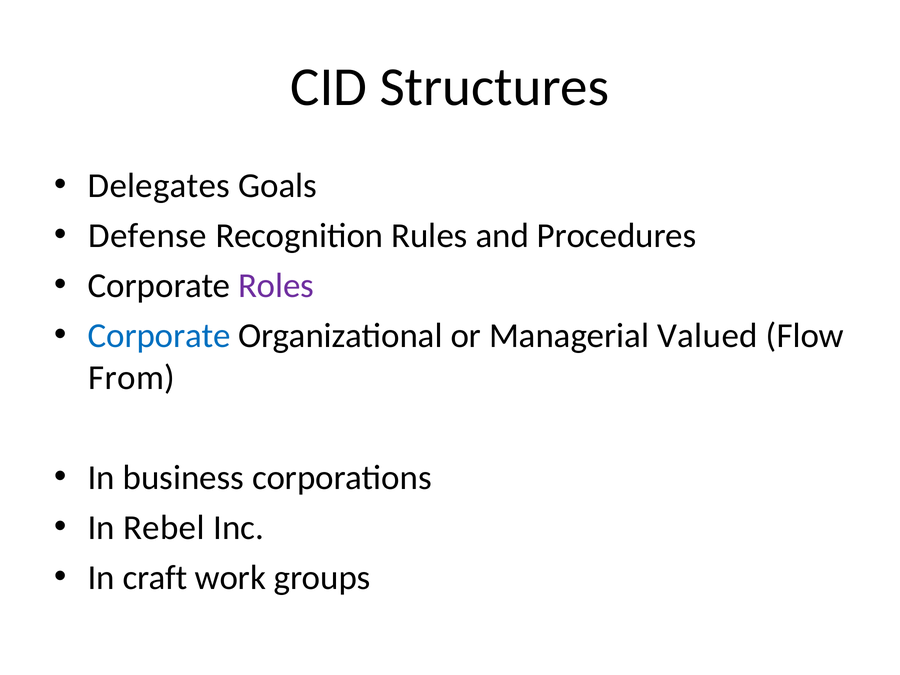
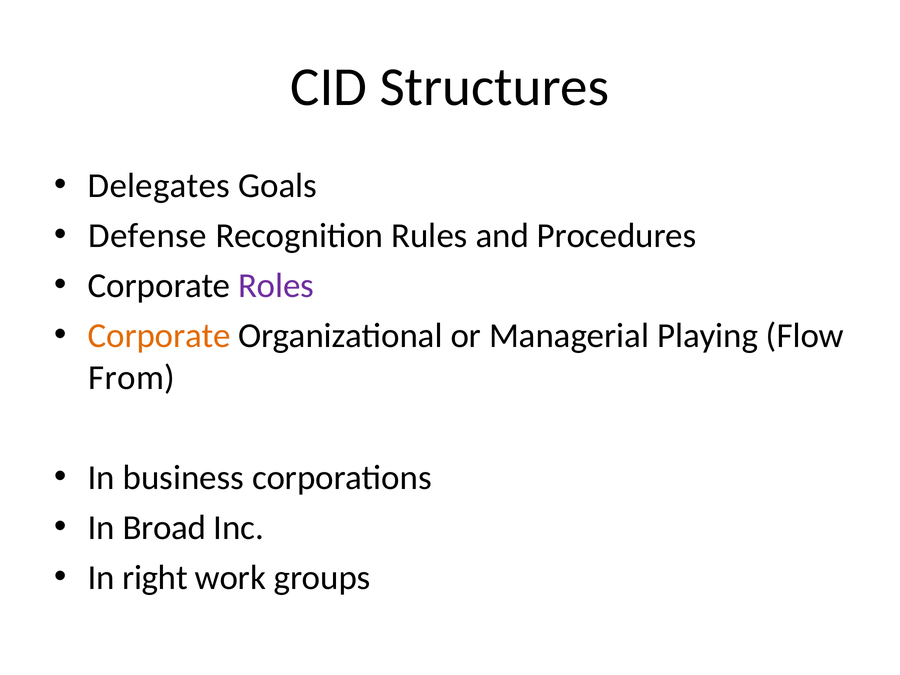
Corporate at (159, 336) colour: blue -> orange
Valued: Valued -> Playing
Rebel: Rebel -> Broad
craft: craft -> right
